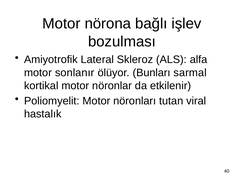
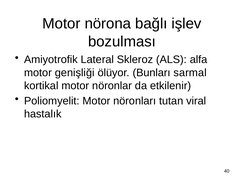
sonlanır: sonlanır -> genişliği
